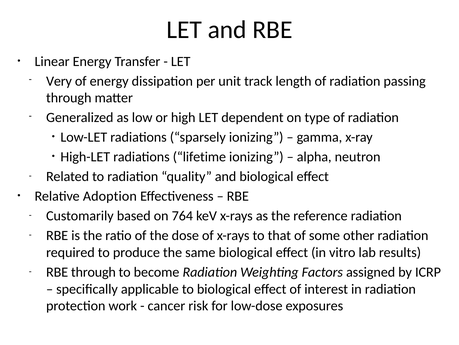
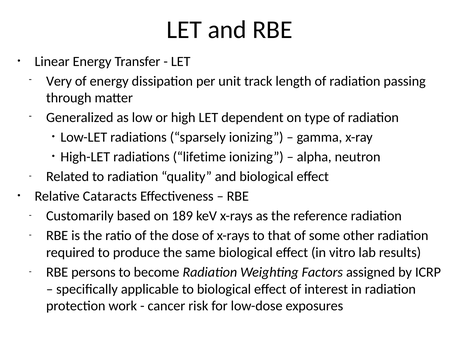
Adoption: Adoption -> Cataracts
764: 764 -> 189
RBE through: through -> persons
